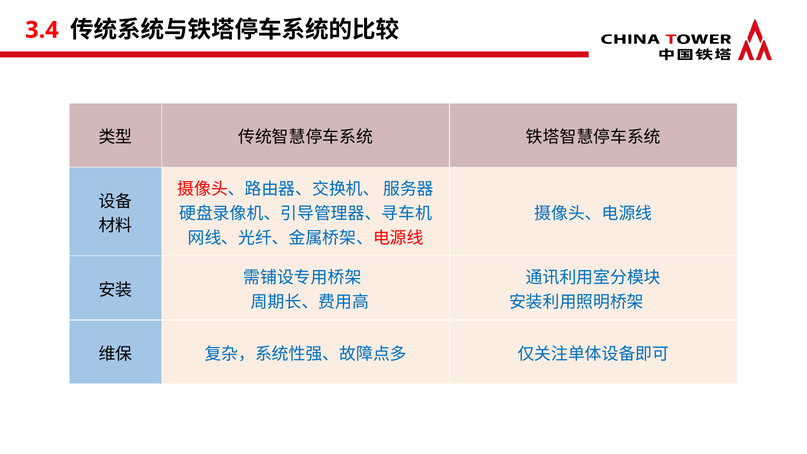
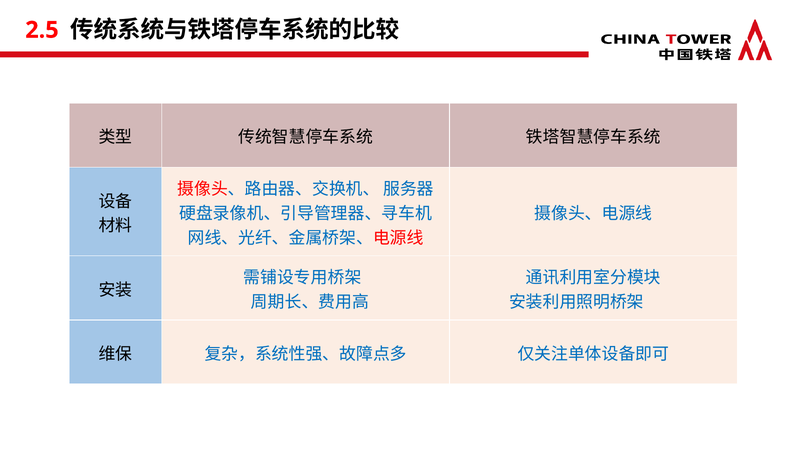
3.4: 3.4 -> 2.5
